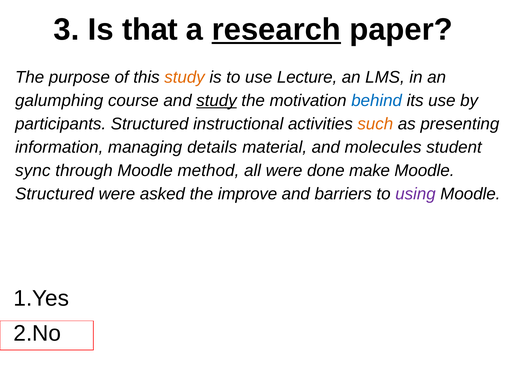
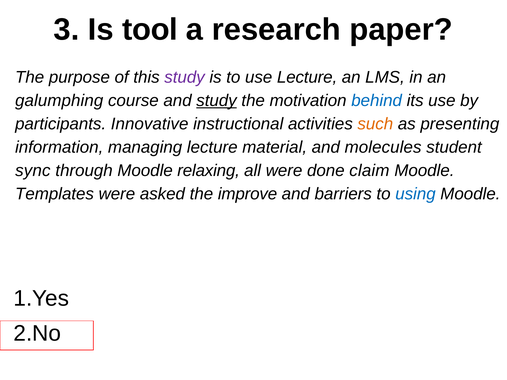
that: that -> tool
research underline: present -> none
study at (185, 77) colour: orange -> purple
participants Structured: Structured -> Innovative
managing details: details -> lecture
method: method -> relaxing
make: make -> claim
Structured at (54, 194): Structured -> Templates
using colour: purple -> blue
